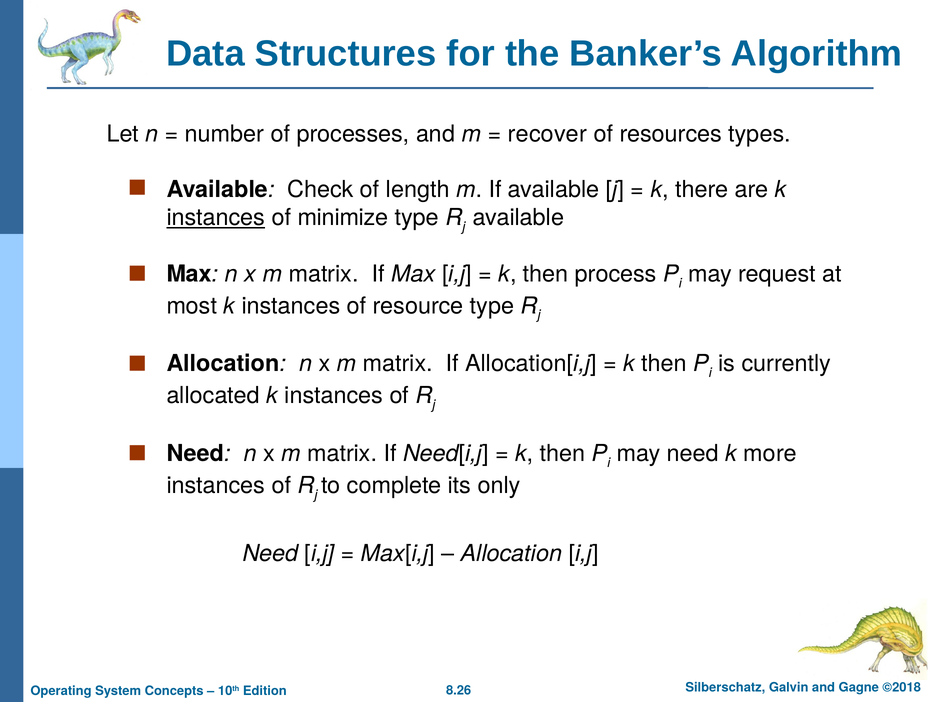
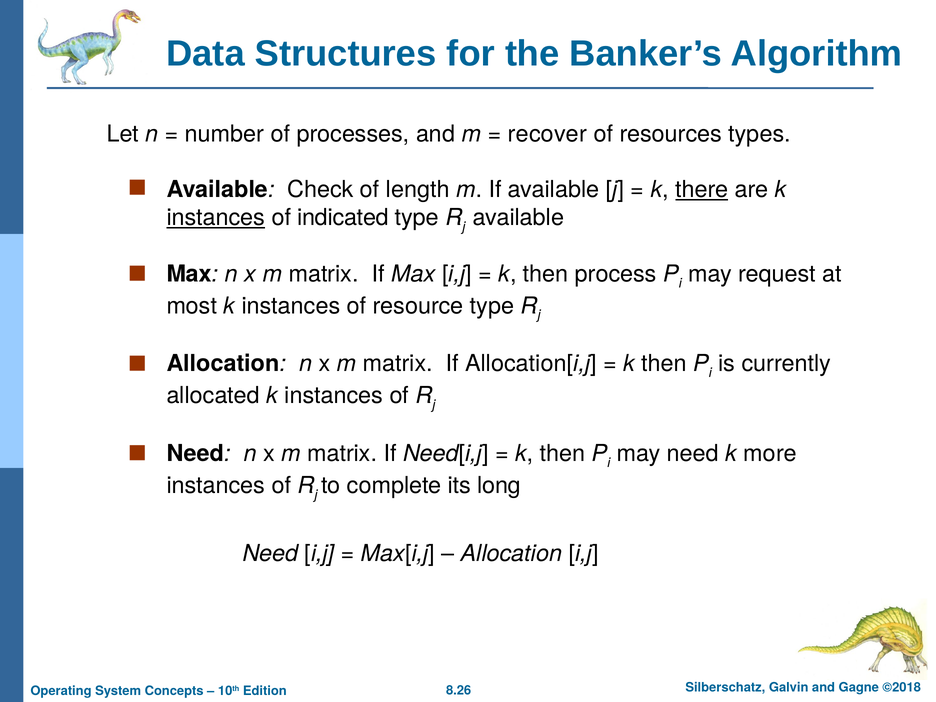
there underline: none -> present
minimize: minimize -> indicated
only: only -> long
